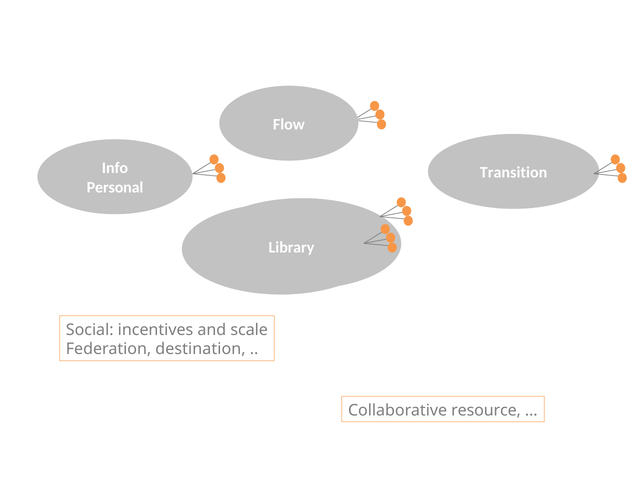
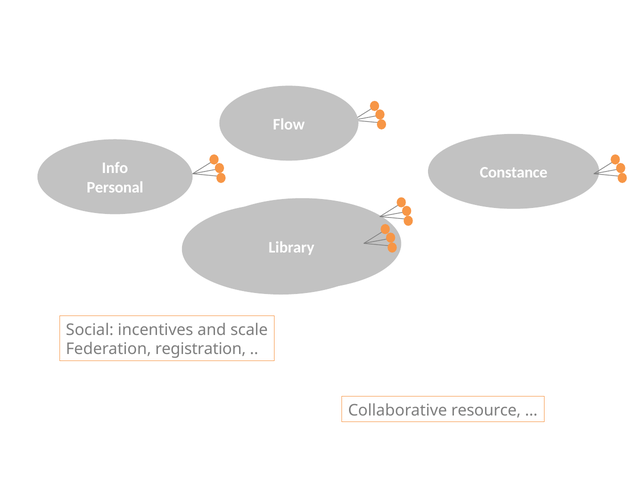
Transition: Transition -> Constance
destination: destination -> registration
